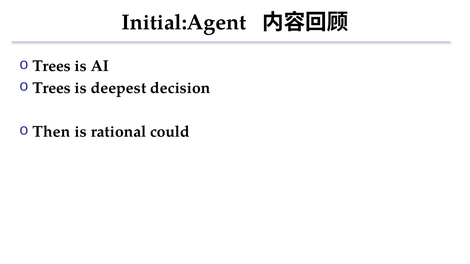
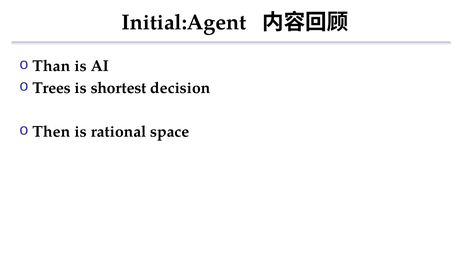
Trees at (52, 66): Trees -> Than
deepest: deepest -> shortest
could: could -> space
